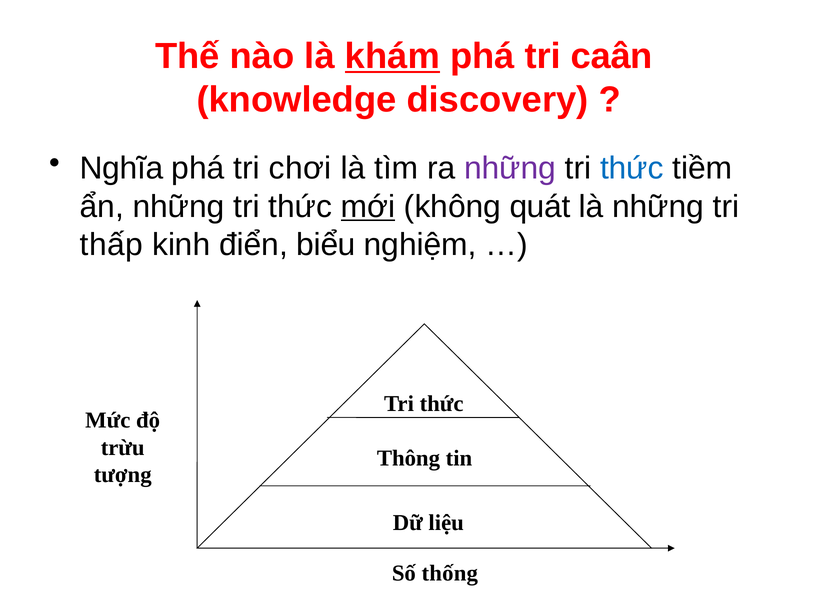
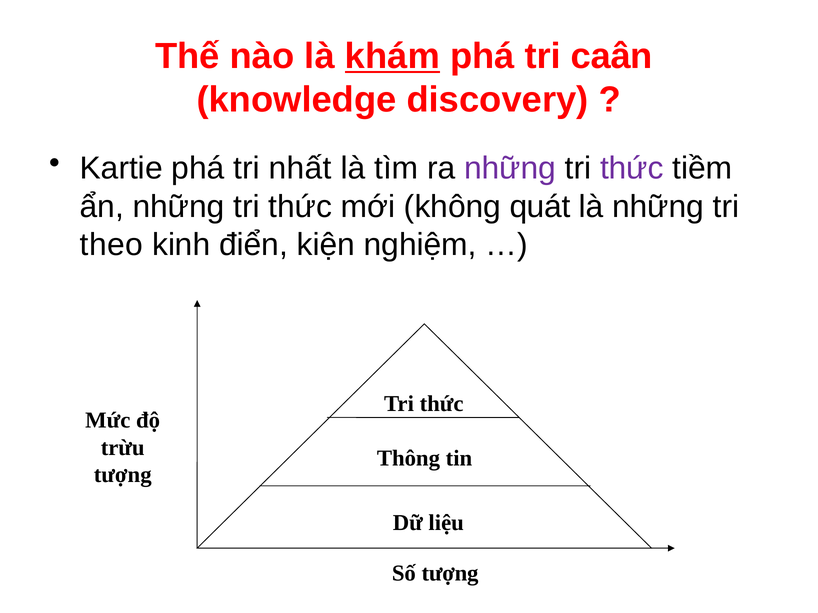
Nghĩa: Nghĩa -> Kartie
chơi: chơi -> nhất
thức at (632, 169) colour: blue -> purple
mới underline: present -> none
thấp: thấp -> theo
biểu: biểu -> kiện
Số thống: thống -> tượng
